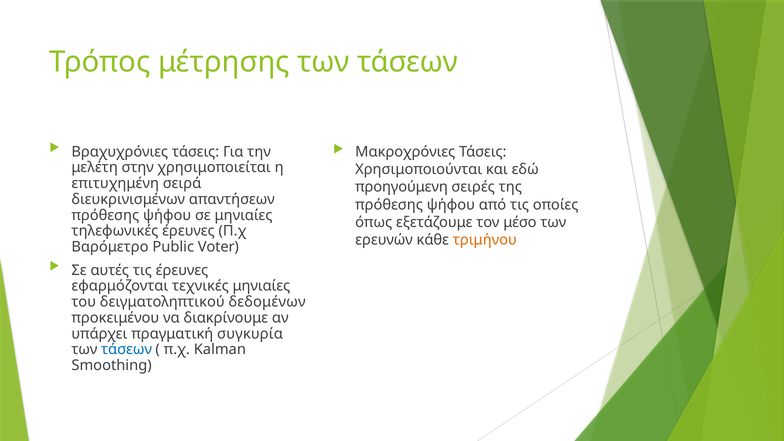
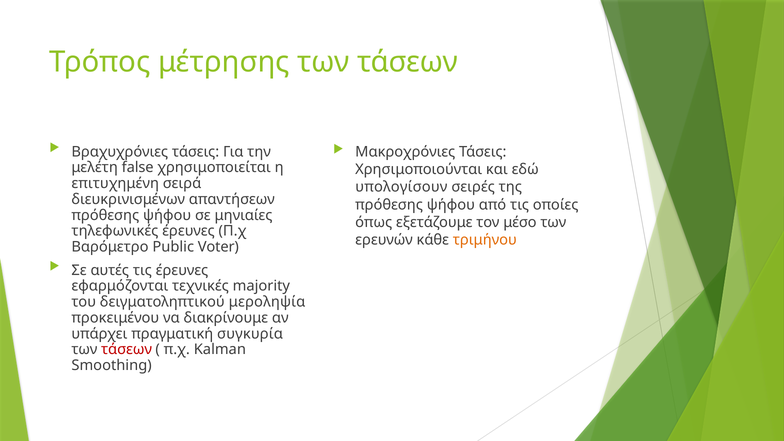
στην: στην -> false
προηγούμενη: προηγούμενη -> υπολογίσουν
τεχνικές μηνιαίες: μηνιαίες -> majority
δεδομένων: δεδομένων -> μεροληψία
τάσεων at (127, 350) colour: blue -> red
